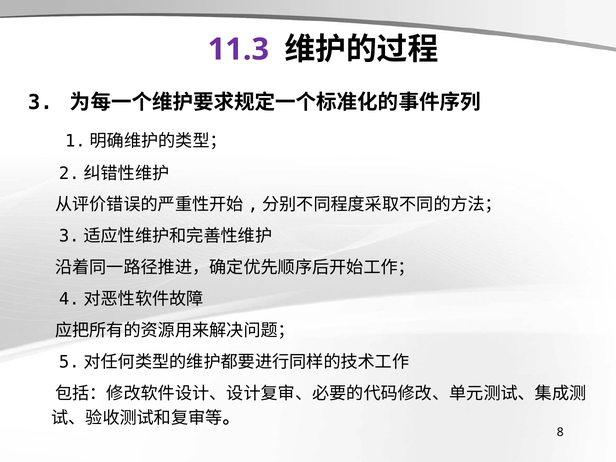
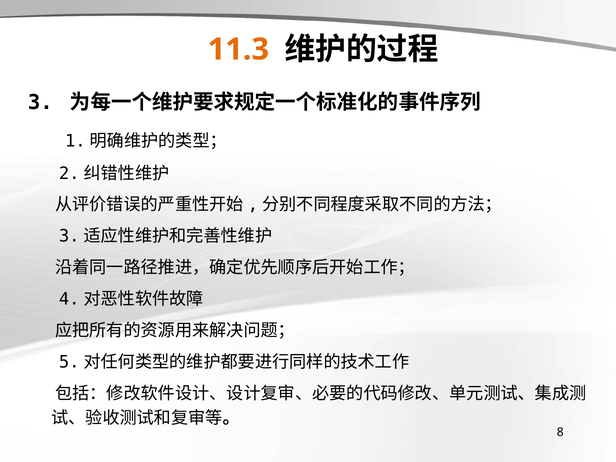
11.3 colour: purple -> orange
